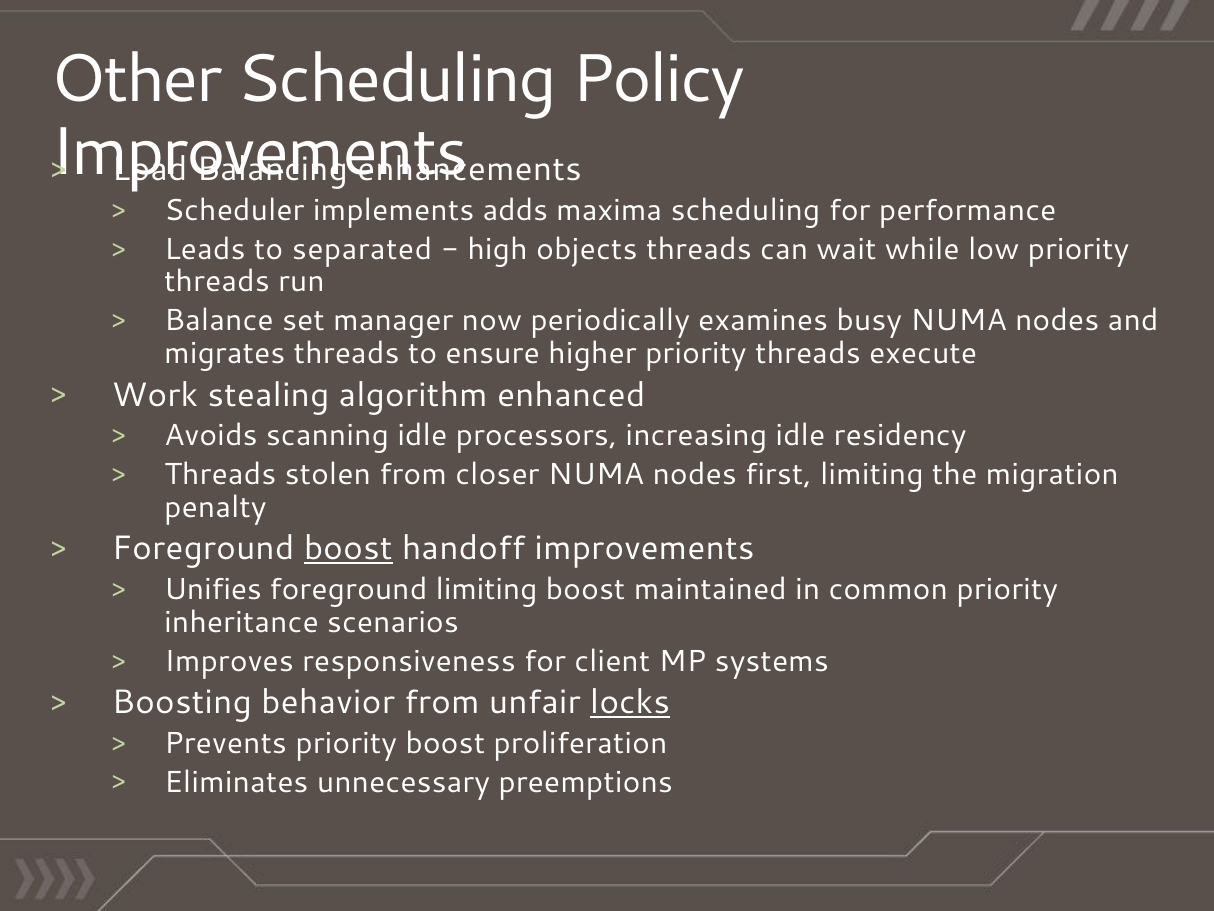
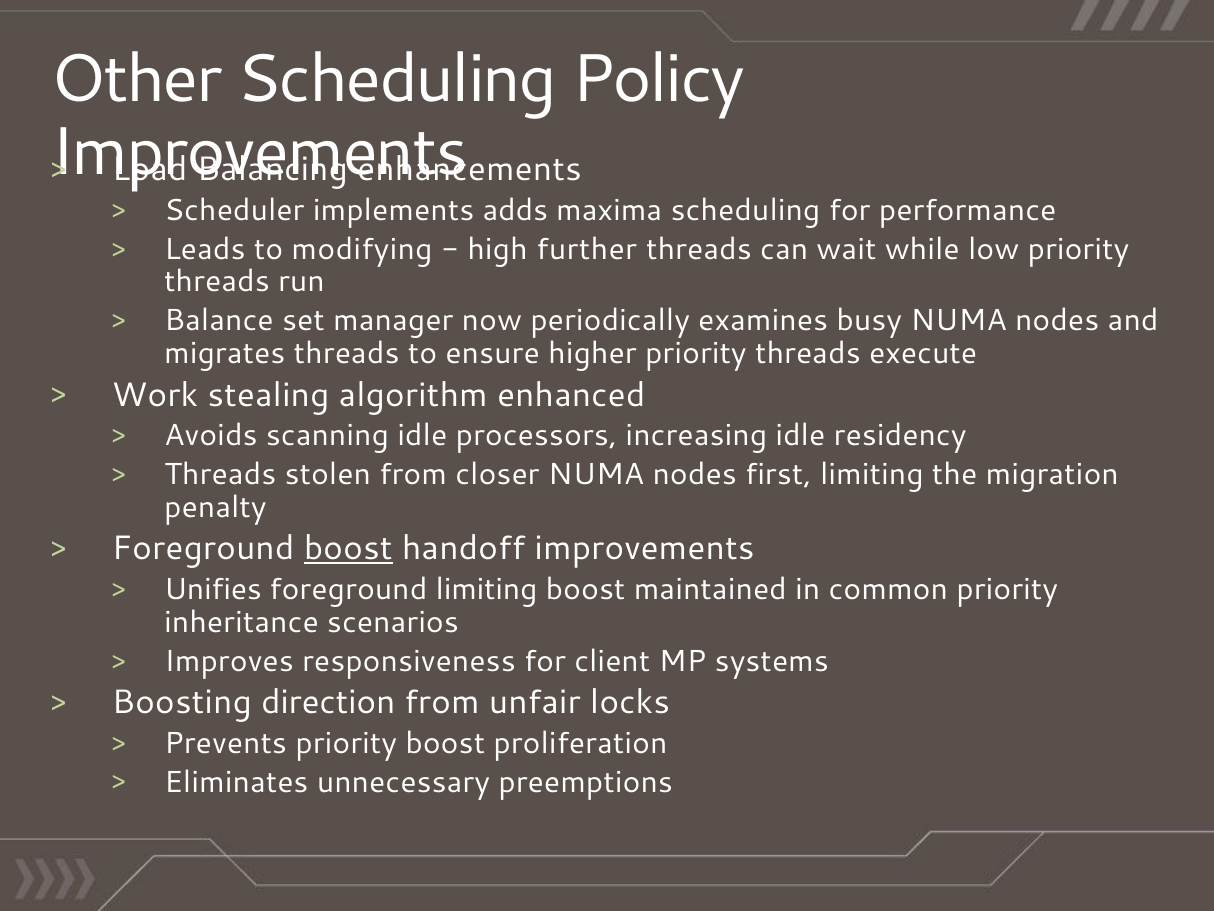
separated: separated -> modifying
objects: objects -> further
behavior: behavior -> direction
locks underline: present -> none
